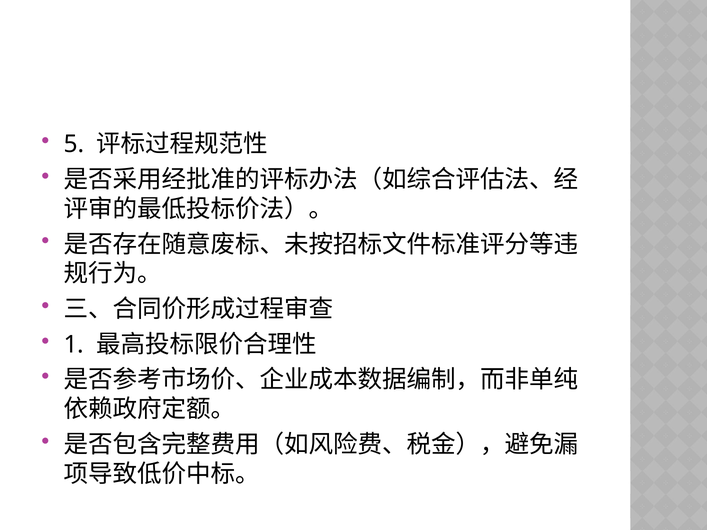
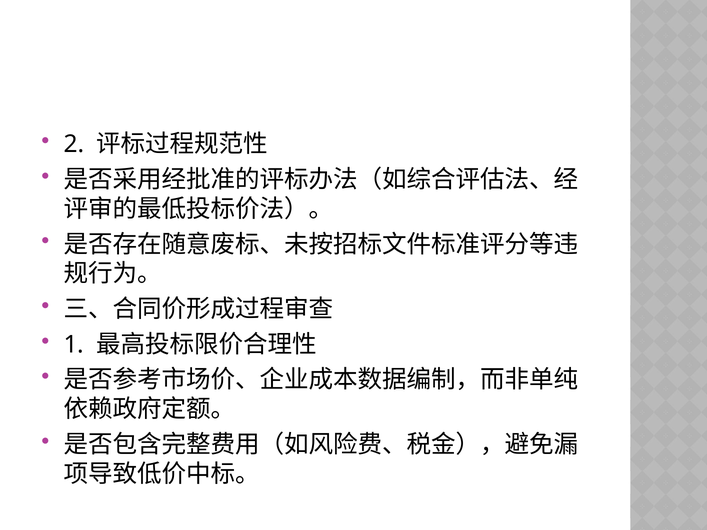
5: 5 -> 2
